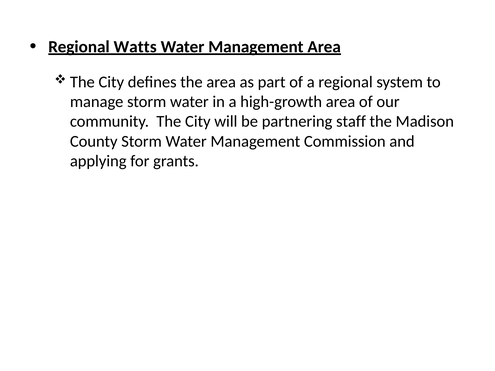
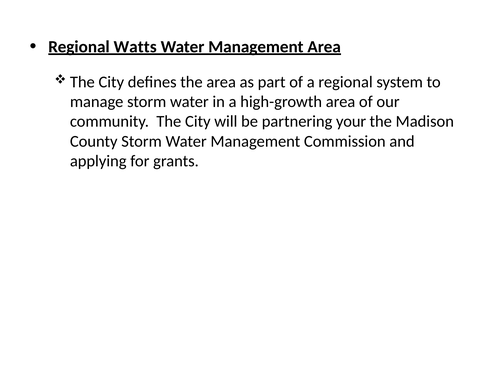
staff: staff -> your
